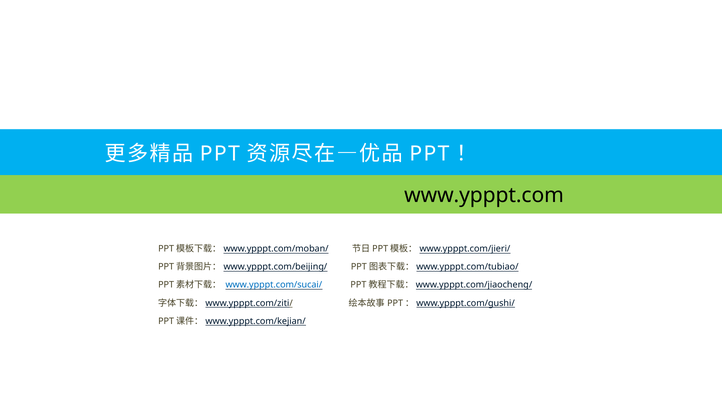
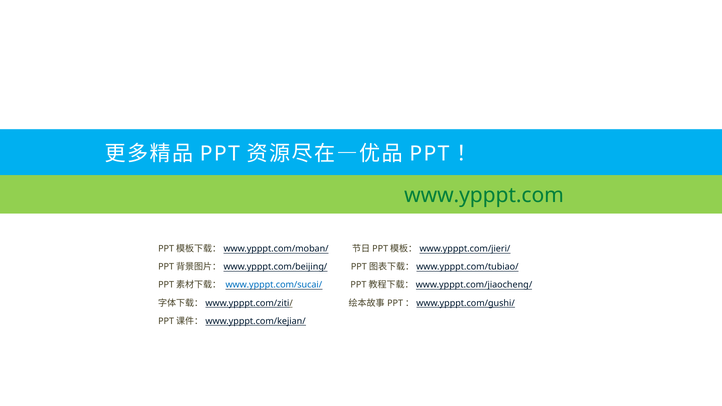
www.ypppt.com colour: black -> green
